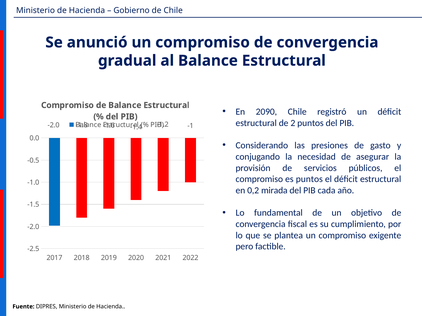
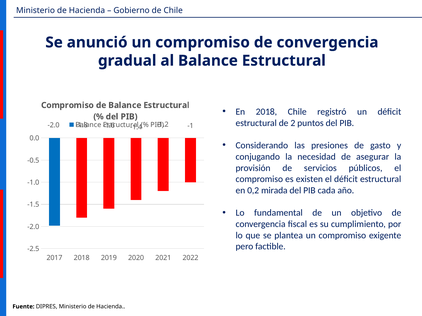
En 2090: 2090 -> 2018
es puntos: puntos -> existen
